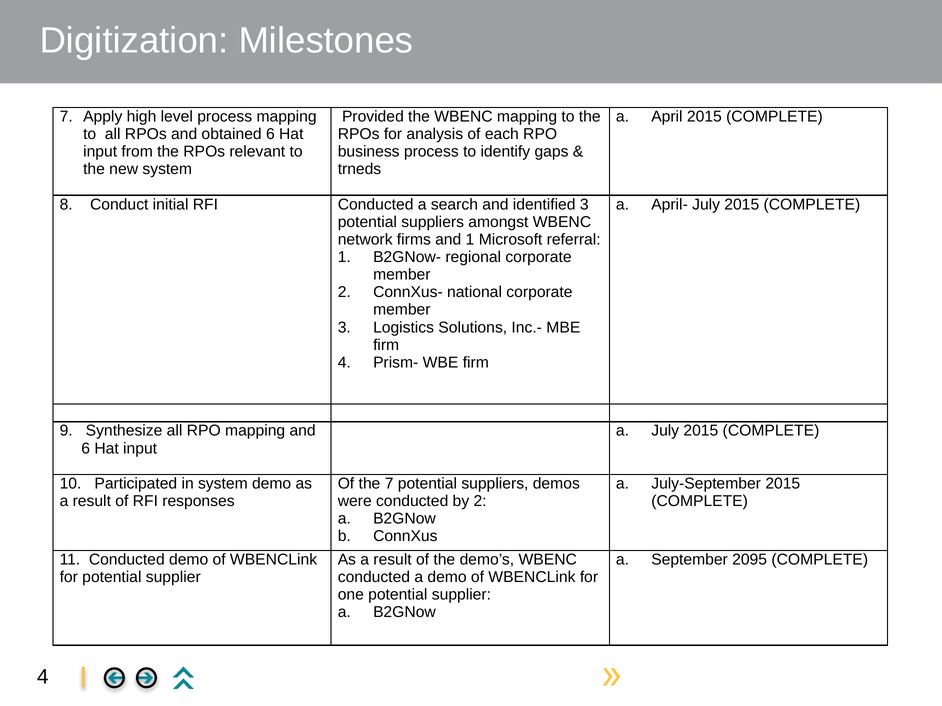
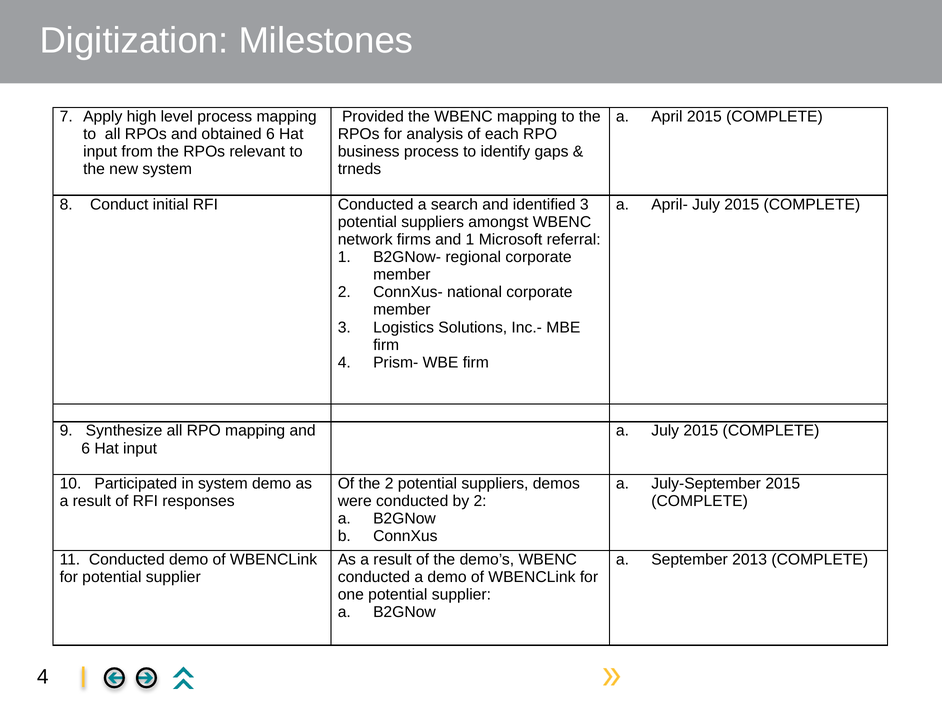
the 7: 7 -> 2
2095: 2095 -> 2013
